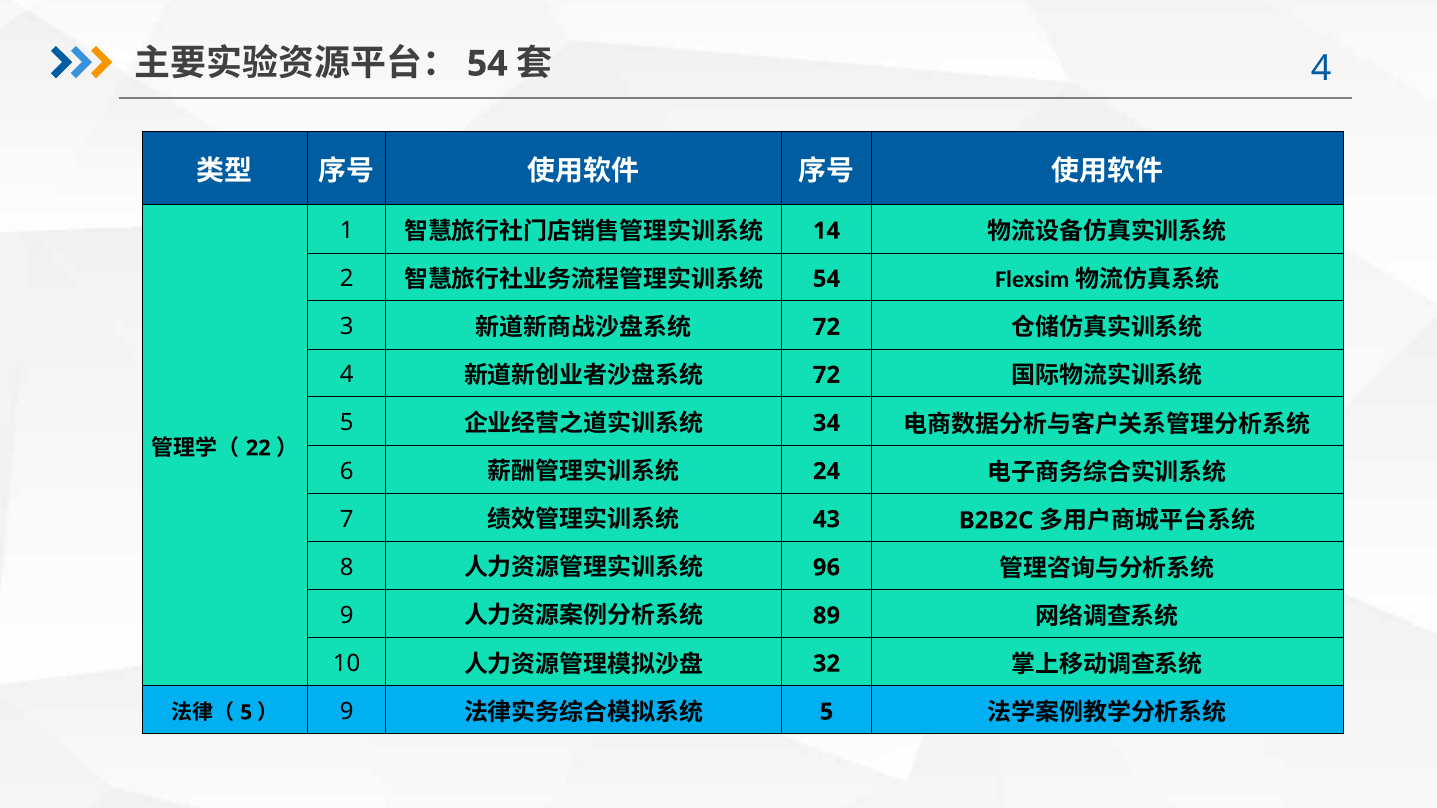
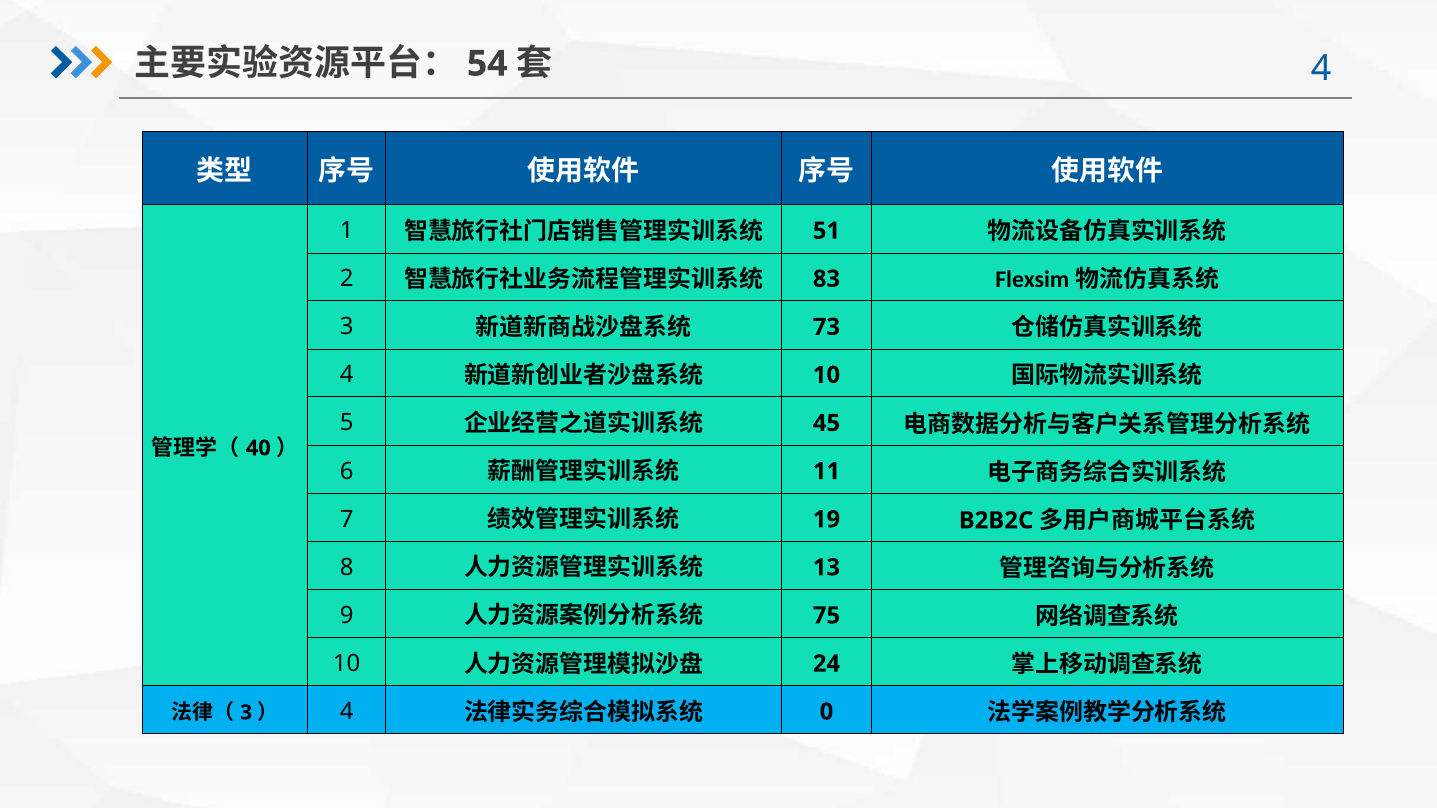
14: 14 -> 51
54 at (826, 279): 54 -> 83
72 at (826, 327): 72 -> 73
72 at (826, 375): 72 -> 10
34: 34 -> 45
22: 22 -> 40
24: 24 -> 11
43: 43 -> 19
96: 96 -> 13
89: 89 -> 75
32: 32 -> 24
5 at (246, 713): 5 -> 3
9 at (347, 712): 9 -> 4
5 at (826, 712): 5 -> 0
